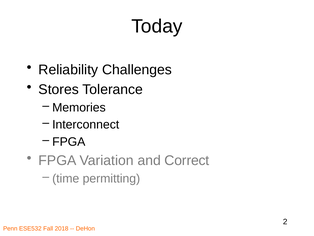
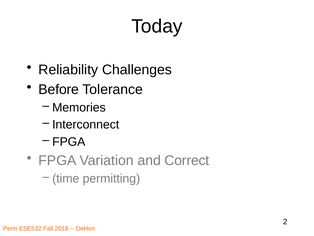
Stores: Stores -> Before
